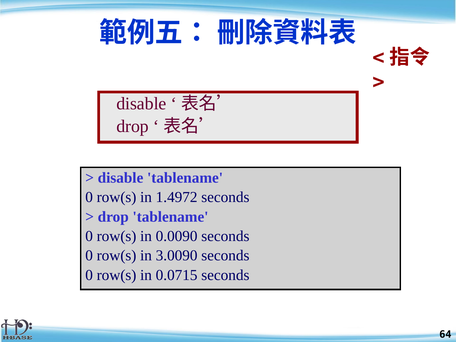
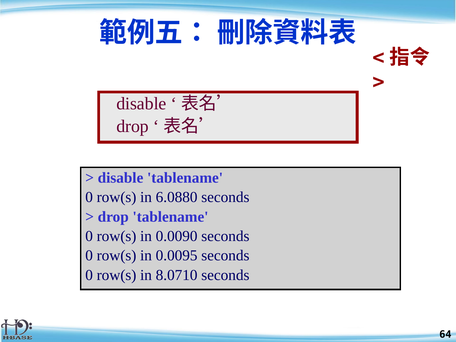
1.4972: 1.4972 -> 6.0880
3.0090: 3.0090 -> 0.0095
0.0715: 0.0715 -> 8.0710
